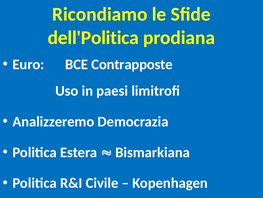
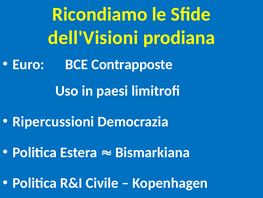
dell'Politica: dell'Politica -> dell'Visioni
Analizzeremo: Analizzeremo -> Ripercussioni
